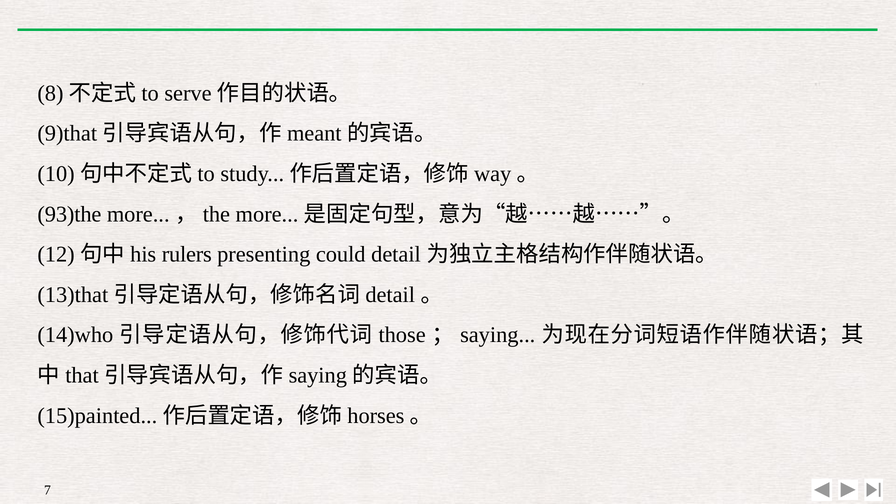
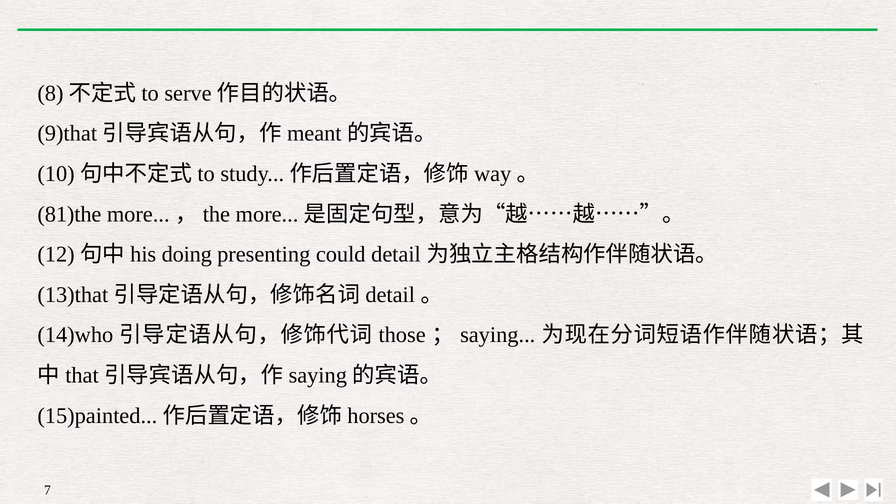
93)the: 93)the -> 81)the
rulers: rulers -> doing
